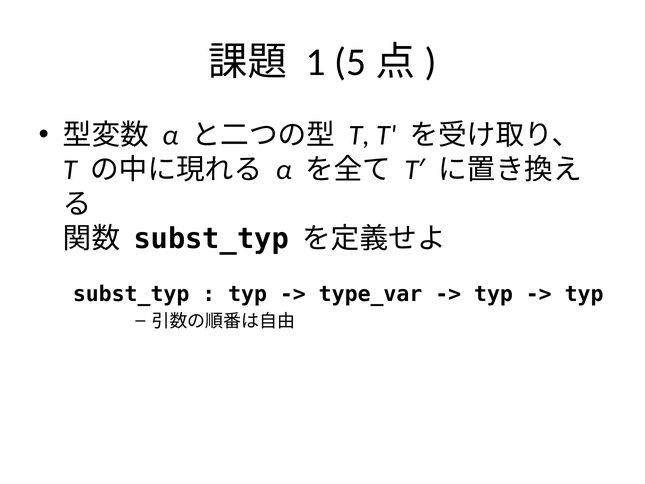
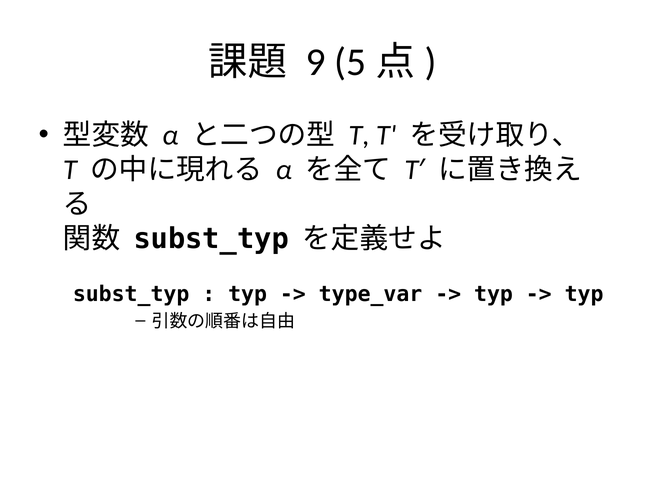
1: 1 -> 9
